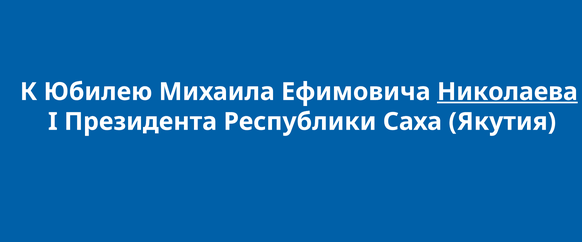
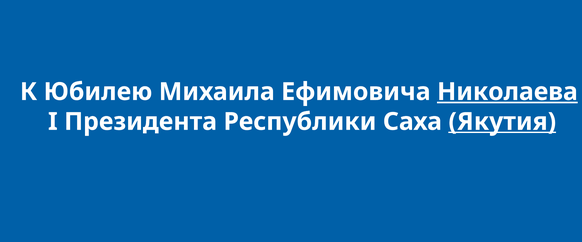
Якутия underline: none -> present
